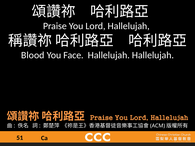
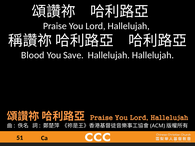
Face: Face -> Save
